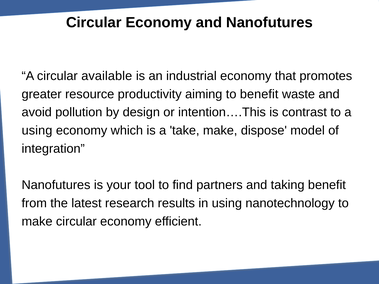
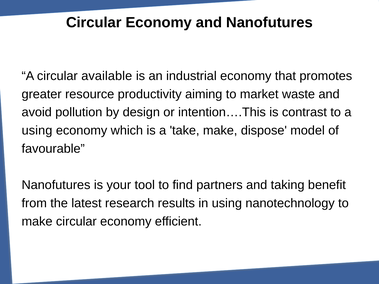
to benefit: benefit -> market
integration: integration -> favourable
